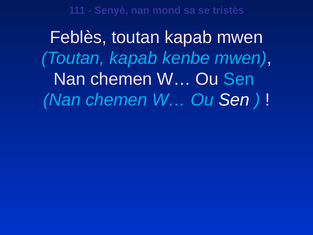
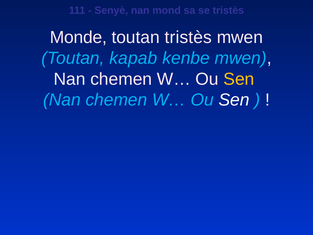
Feblès: Feblès -> Monde
kapab at (188, 37): kapab -> tristès
Sen at (239, 79) colour: light blue -> yellow
